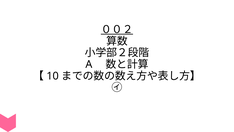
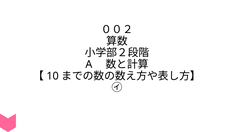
００２ underline: present -> none
